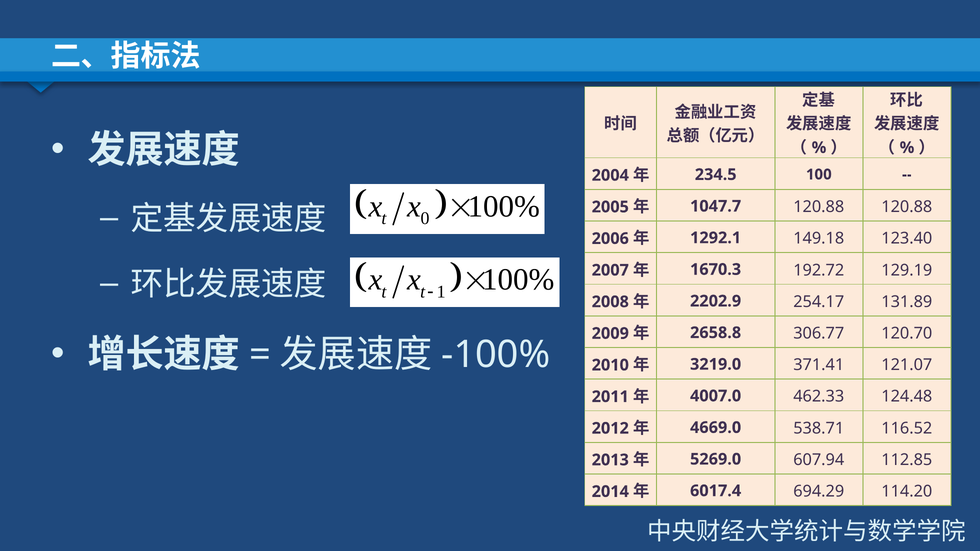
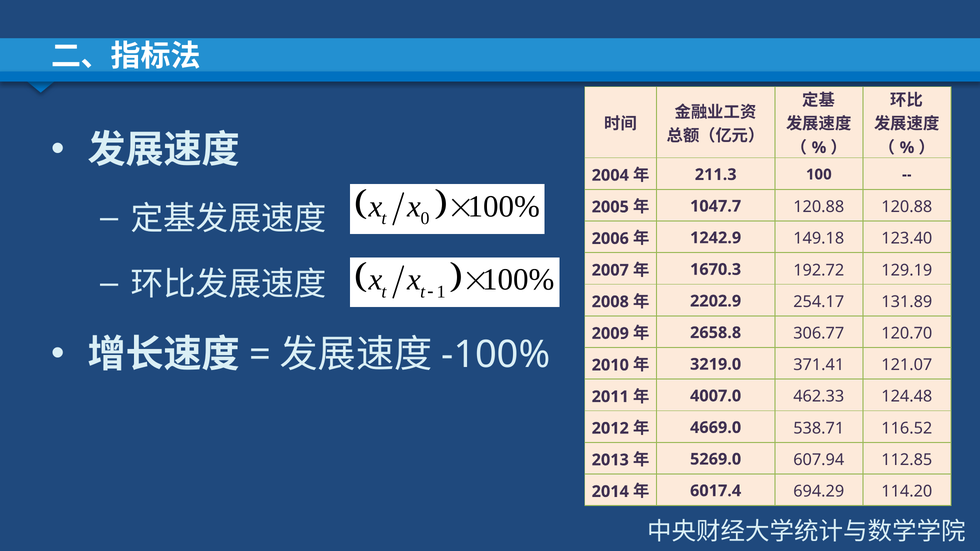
234.5: 234.5 -> 211.3
1292.1: 1292.1 -> 1242.9
